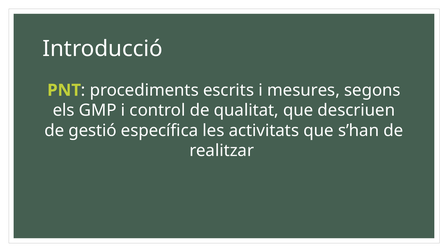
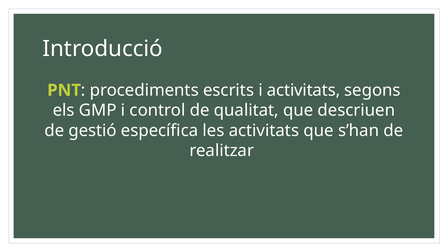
i mesures: mesures -> activitats
